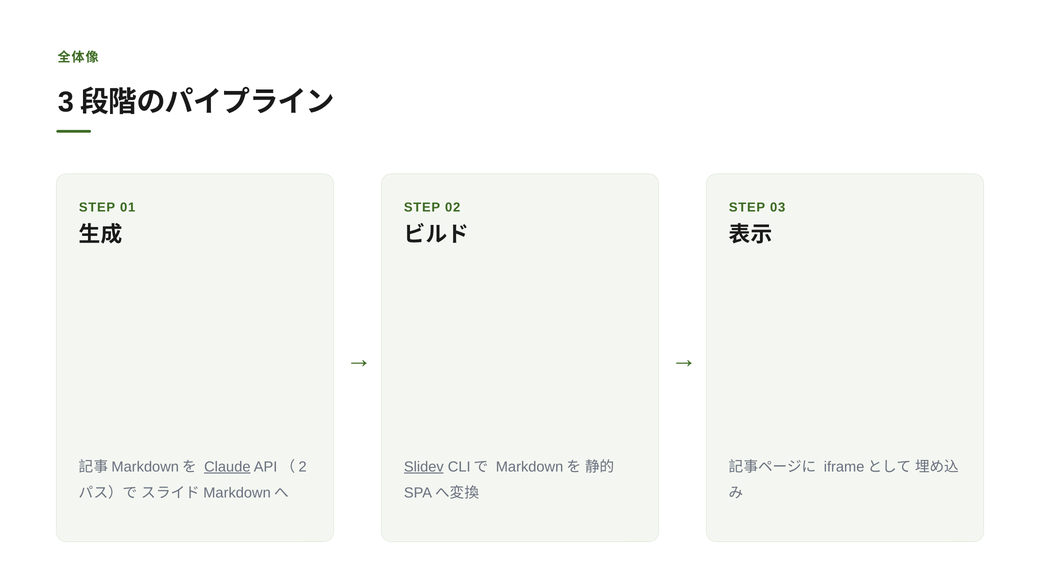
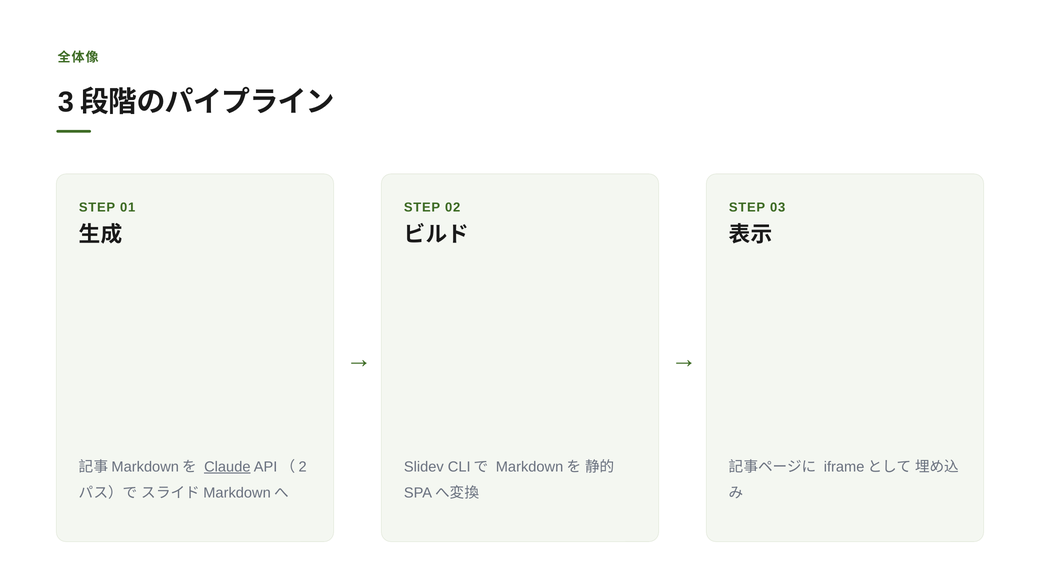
Slidev underline: present -> none
